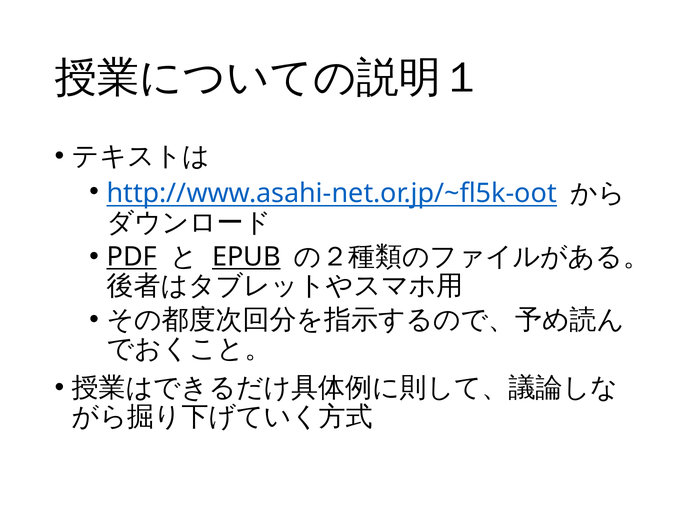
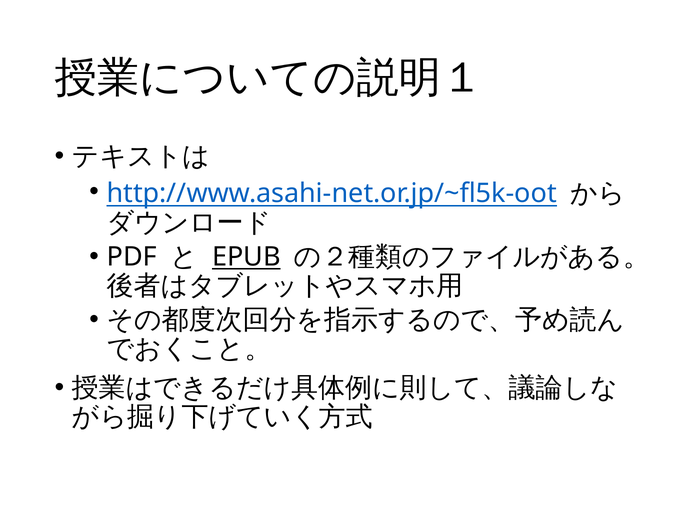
PDF underline: present -> none
